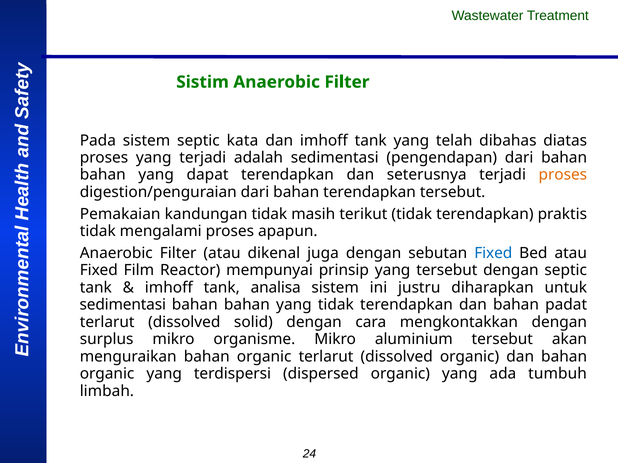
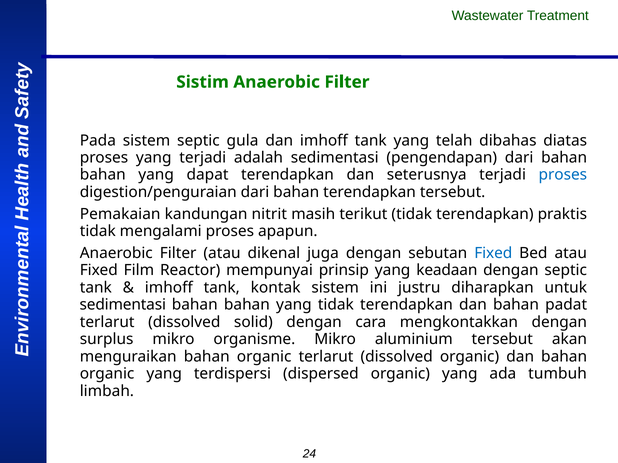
kata: kata -> gula
proses at (563, 175) colour: orange -> blue
kandungan tidak: tidak -> nitrit
yang tersebut: tersebut -> keadaan
analisa: analisa -> kontak
